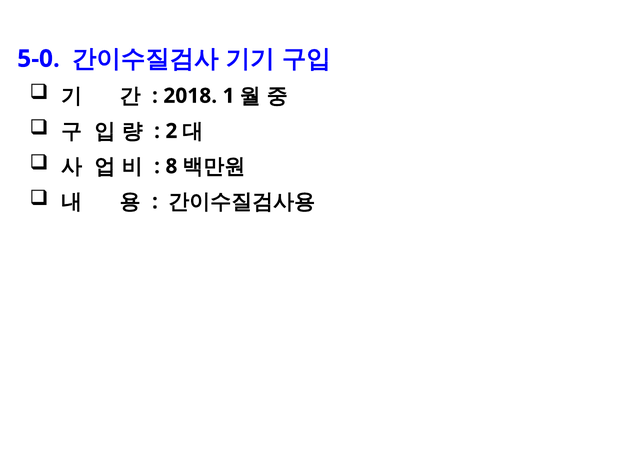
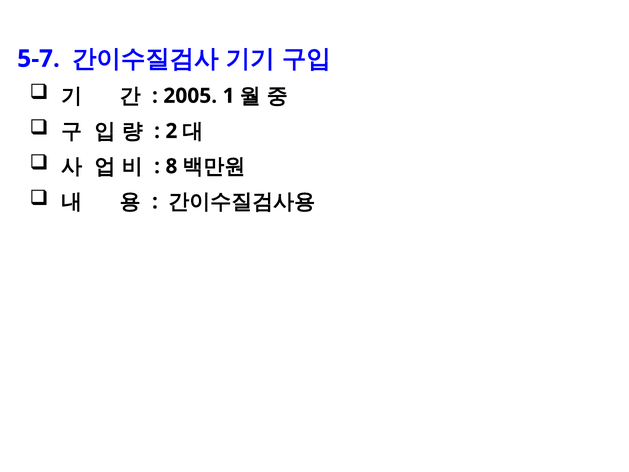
5-0: 5-0 -> 5-7
2018: 2018 -> 2005
